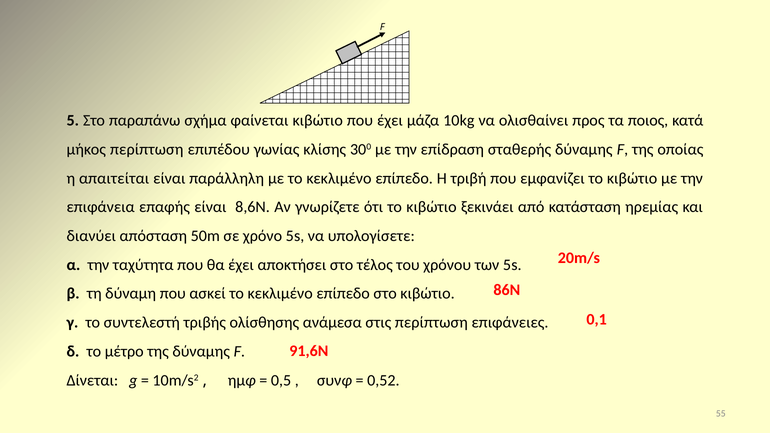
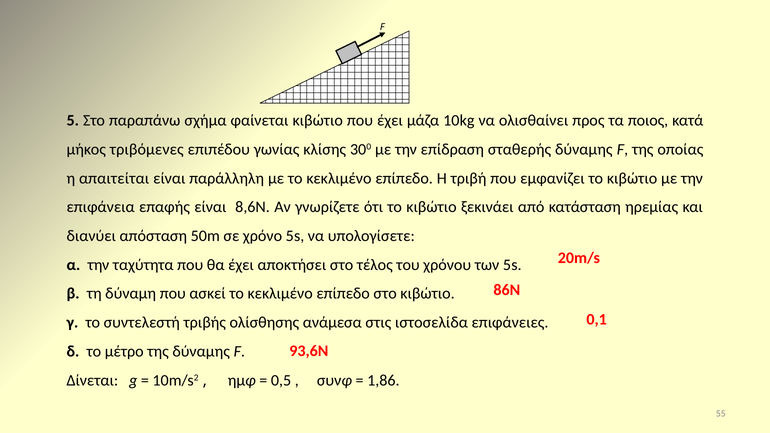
μήκος περίπτωση: περίπτωση -> τριβόμενες
στις περίπτωση: περίπτωση -> ιστοσελίδα
91,6N: 91,6N -> 93,6N
0,52: 0,52 -> 1,86
